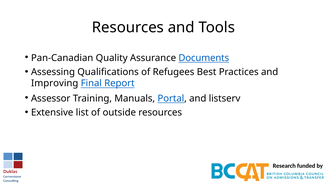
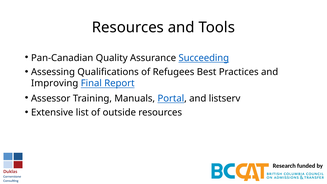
Documents: Documents -> Succeeding
